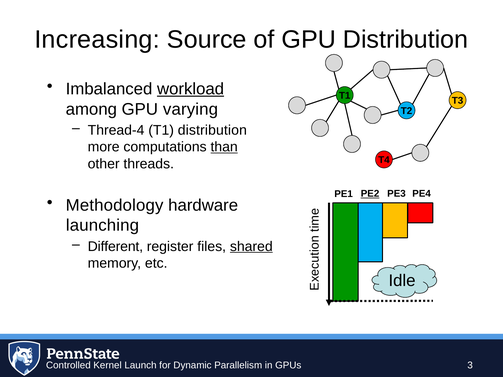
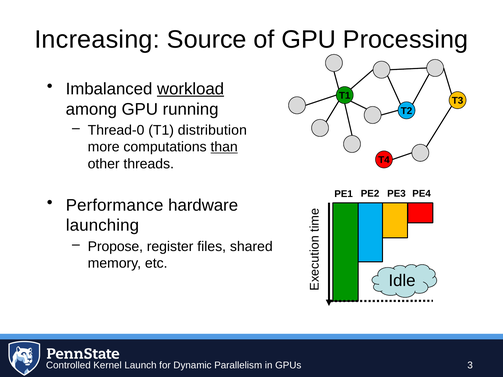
GPU Distribution: Distribution -> Processing
varying: varying -> running
Thread-4: Thread-4 -> Thread-0
PE2 underline: present -> none
Methodology: Methodology -> Performance
Different: Different -> Propose
shared underline: present -> none
